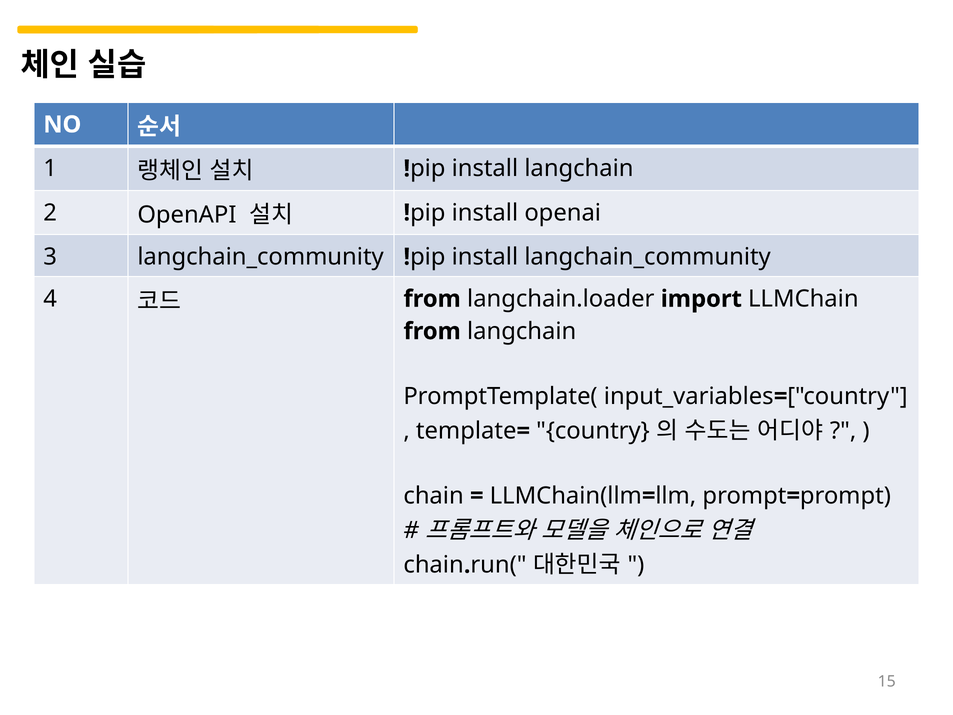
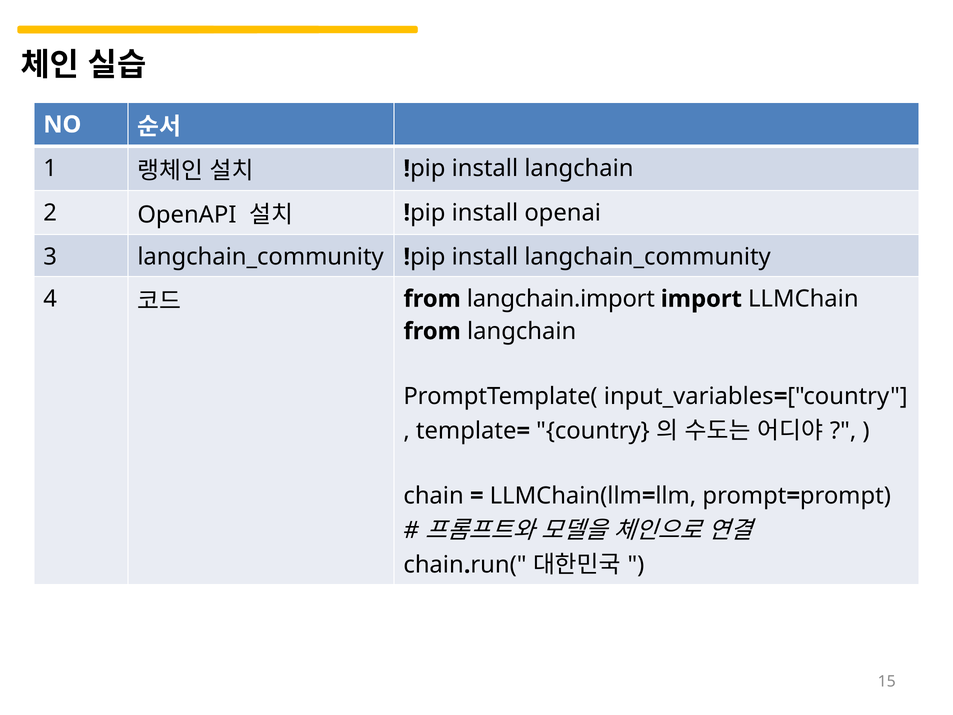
langchain.loader: langchain.loader -> langchain.import
